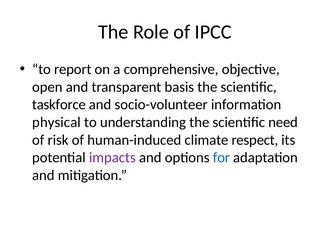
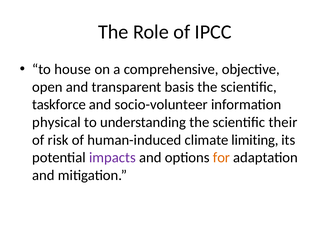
report: report -> house
need: need -> their
respect: respect -> limiting
for colour: blue -> orange
